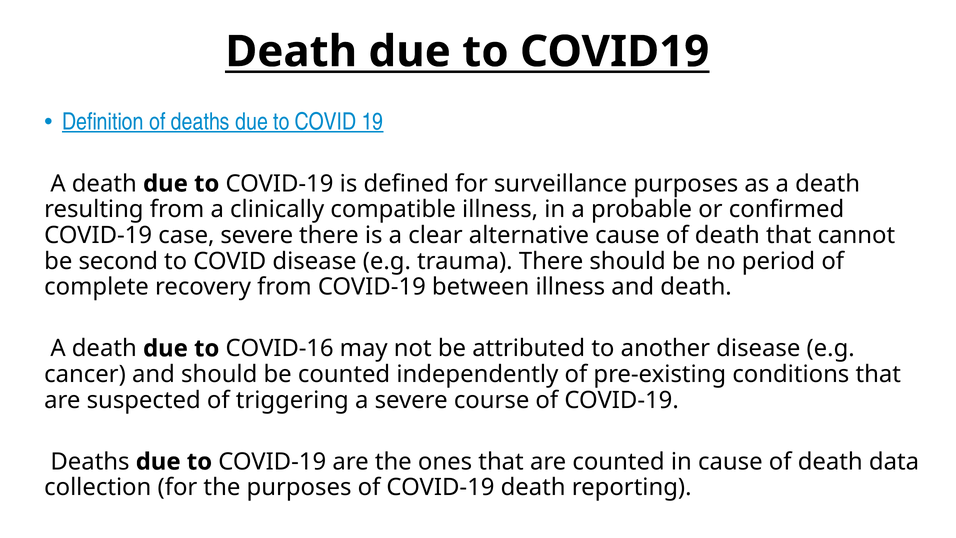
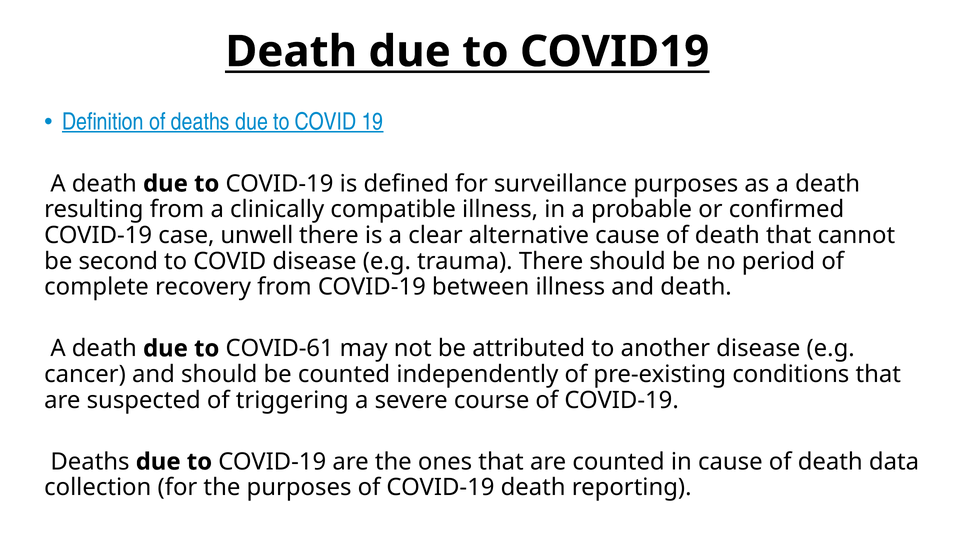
case severe: severe -> unwell
COVID-16: COVID-16 -> COVID-61
